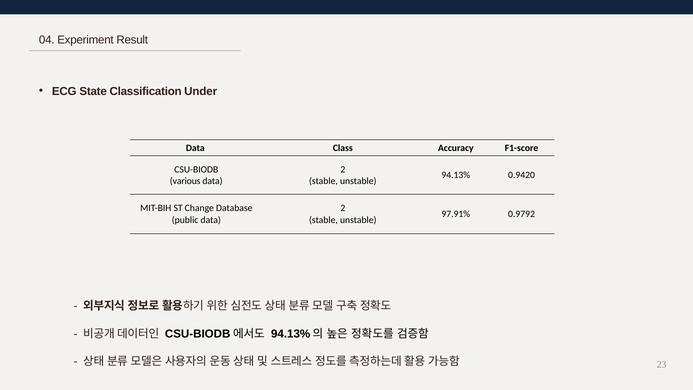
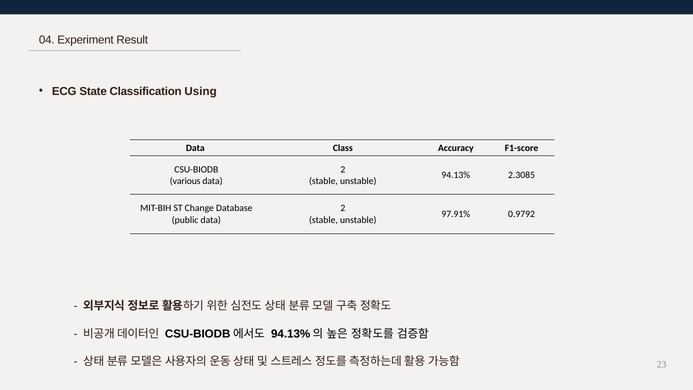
Under: Under -> Using
0.9420: 0.9420 -> 2.3085
